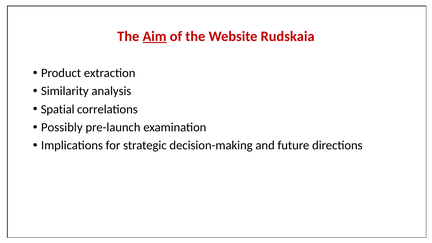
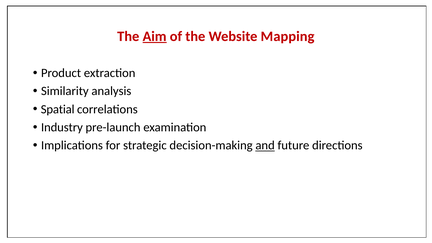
Rudskaia: Rudskaia -> Mapping
Possibly: Possibly -> Industry
and underline: none -> present
